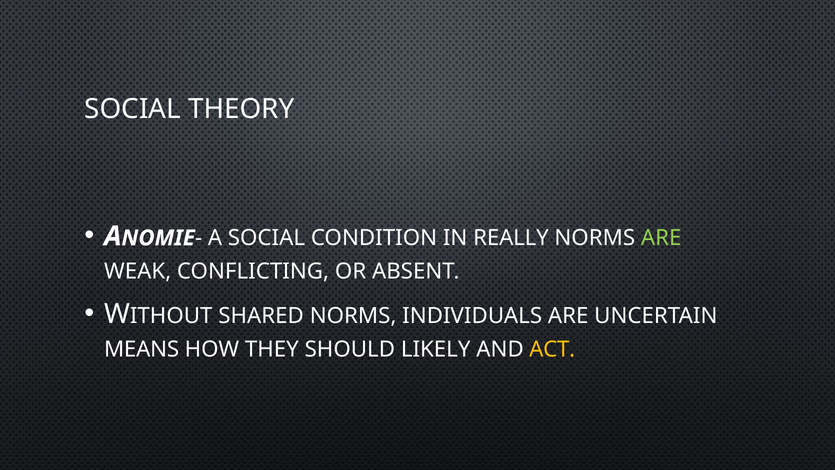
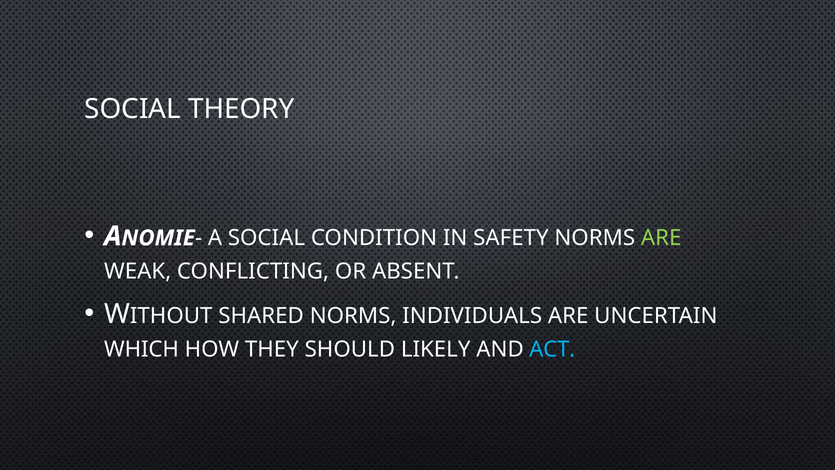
REALLY: REALLY -> SAFETY
MEANS: MEANS -> WHICH
ACT colour: yellow -> light blue
